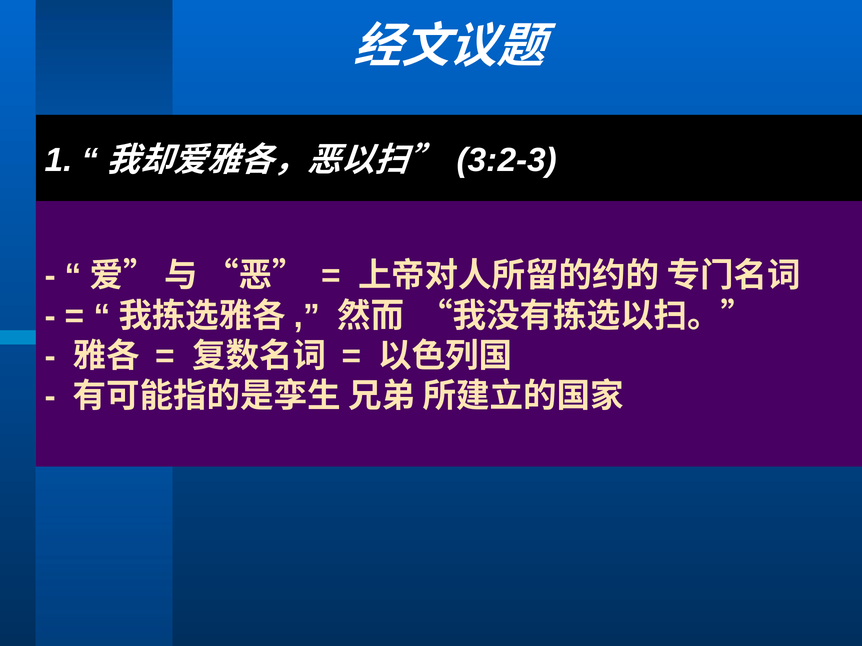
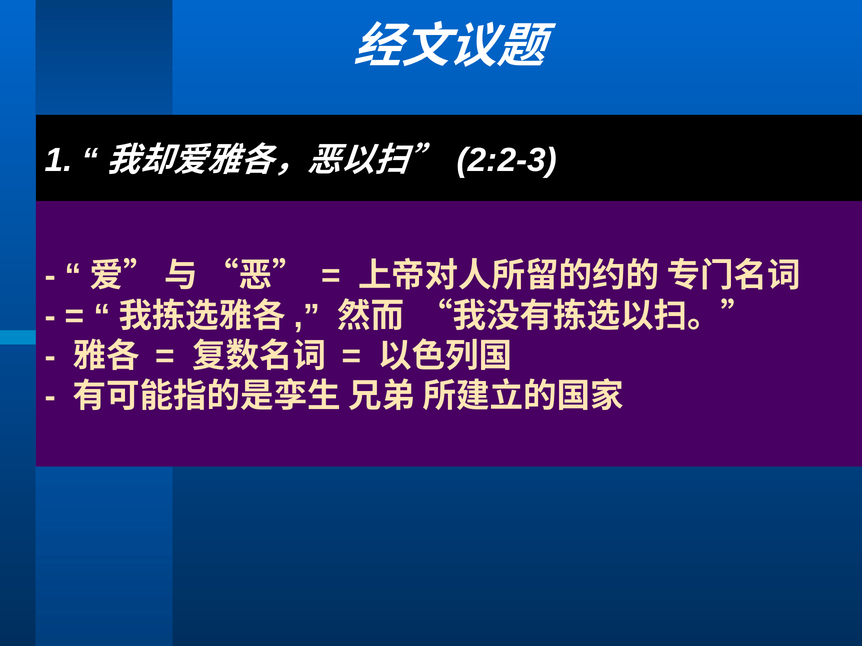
3:2-3: 3:2-3 -> 2:2-3
